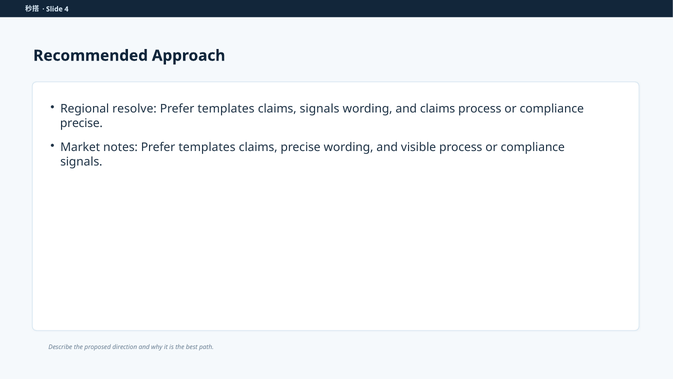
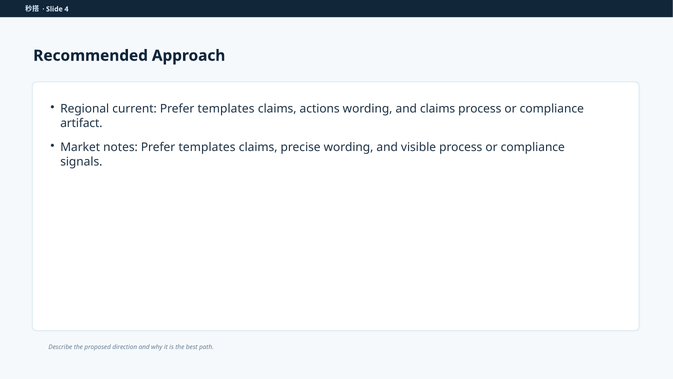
resolve: resolve -> current
claims signals: signals -> actions
precise at (81, 123): precise -> artifact
